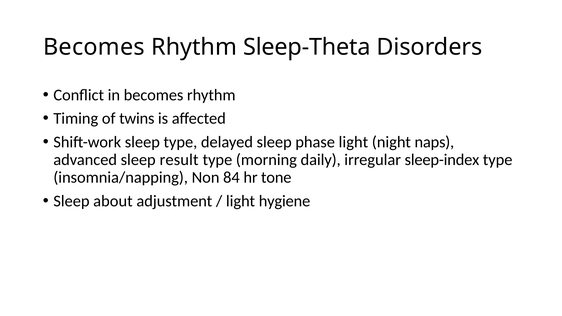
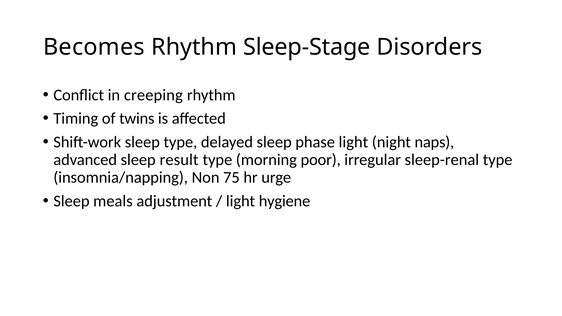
Sleep-Theta: Sleep-Theta -> Sleep-Stage
in becomes: becomes -> creeping
daily: daily -> poor
sleep-index: sleep-index -> sleep-renal
84: 84 -> 75
tone: tone -> urge
about: about -> meals
